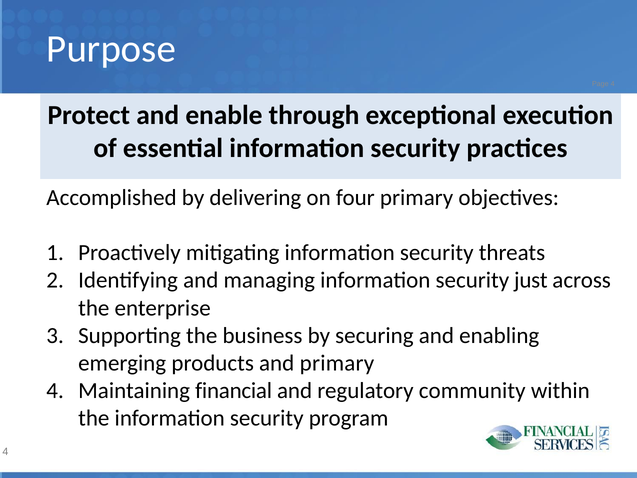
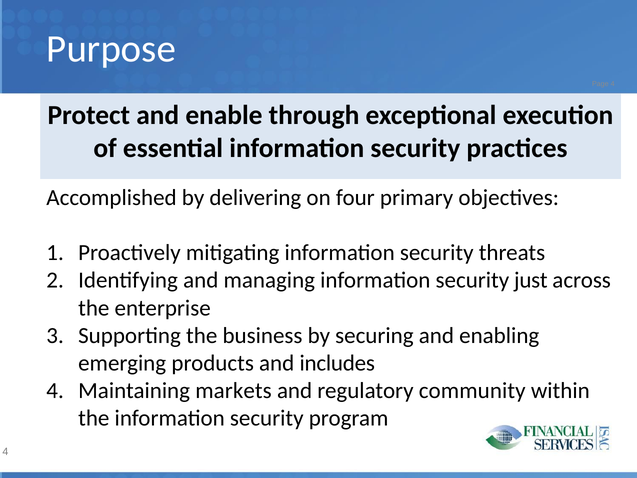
and primary: primary -> includes
financial: financial -> markets
